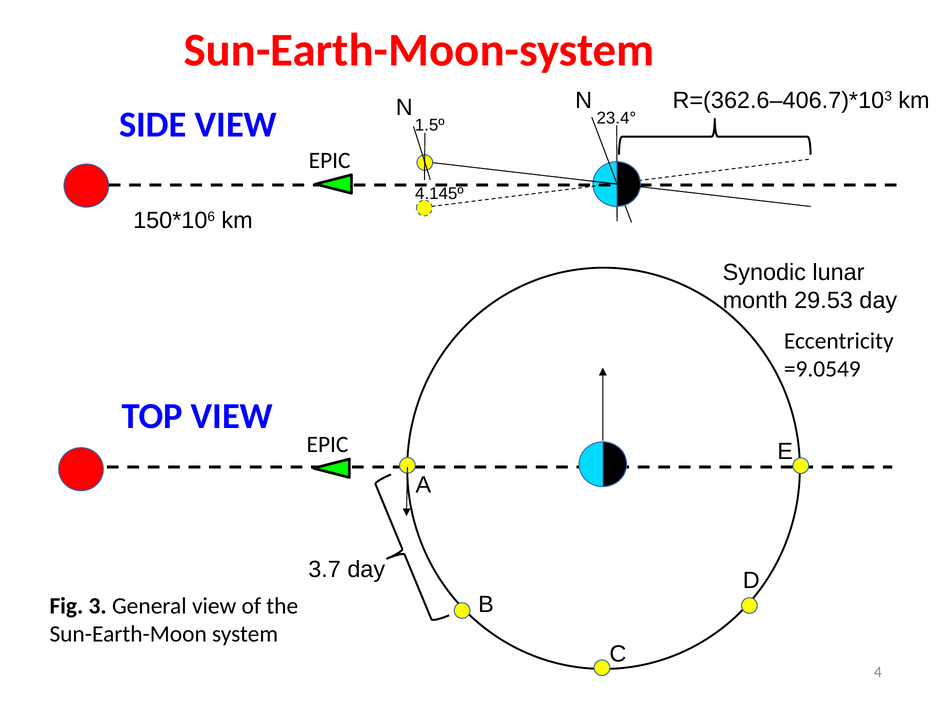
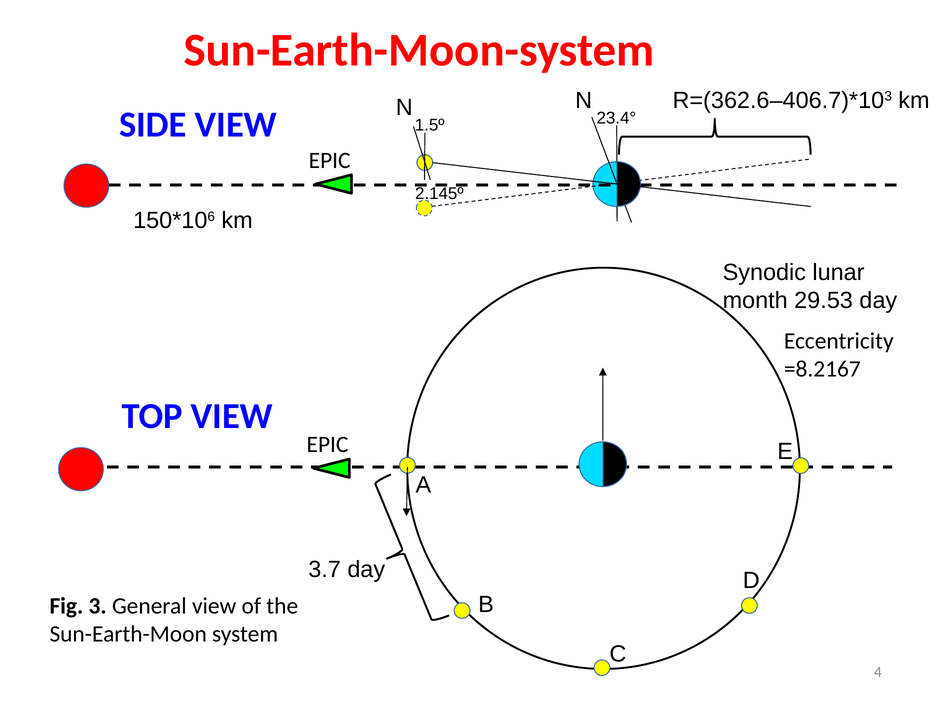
4.145º: 4.145º -> 2.145º
=9.0549: =9.0549 -> =8.2167
